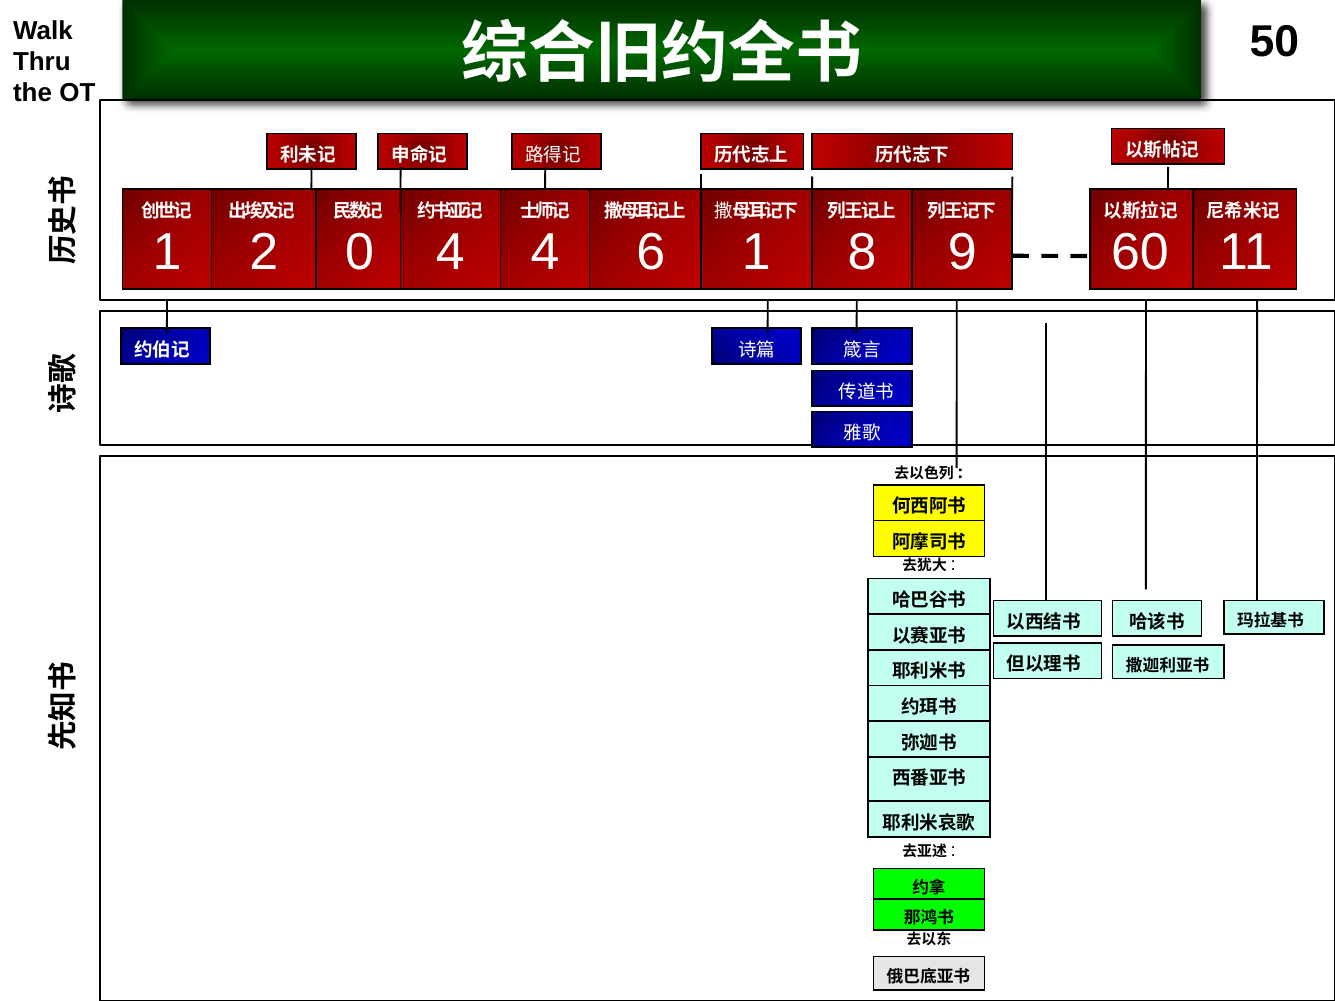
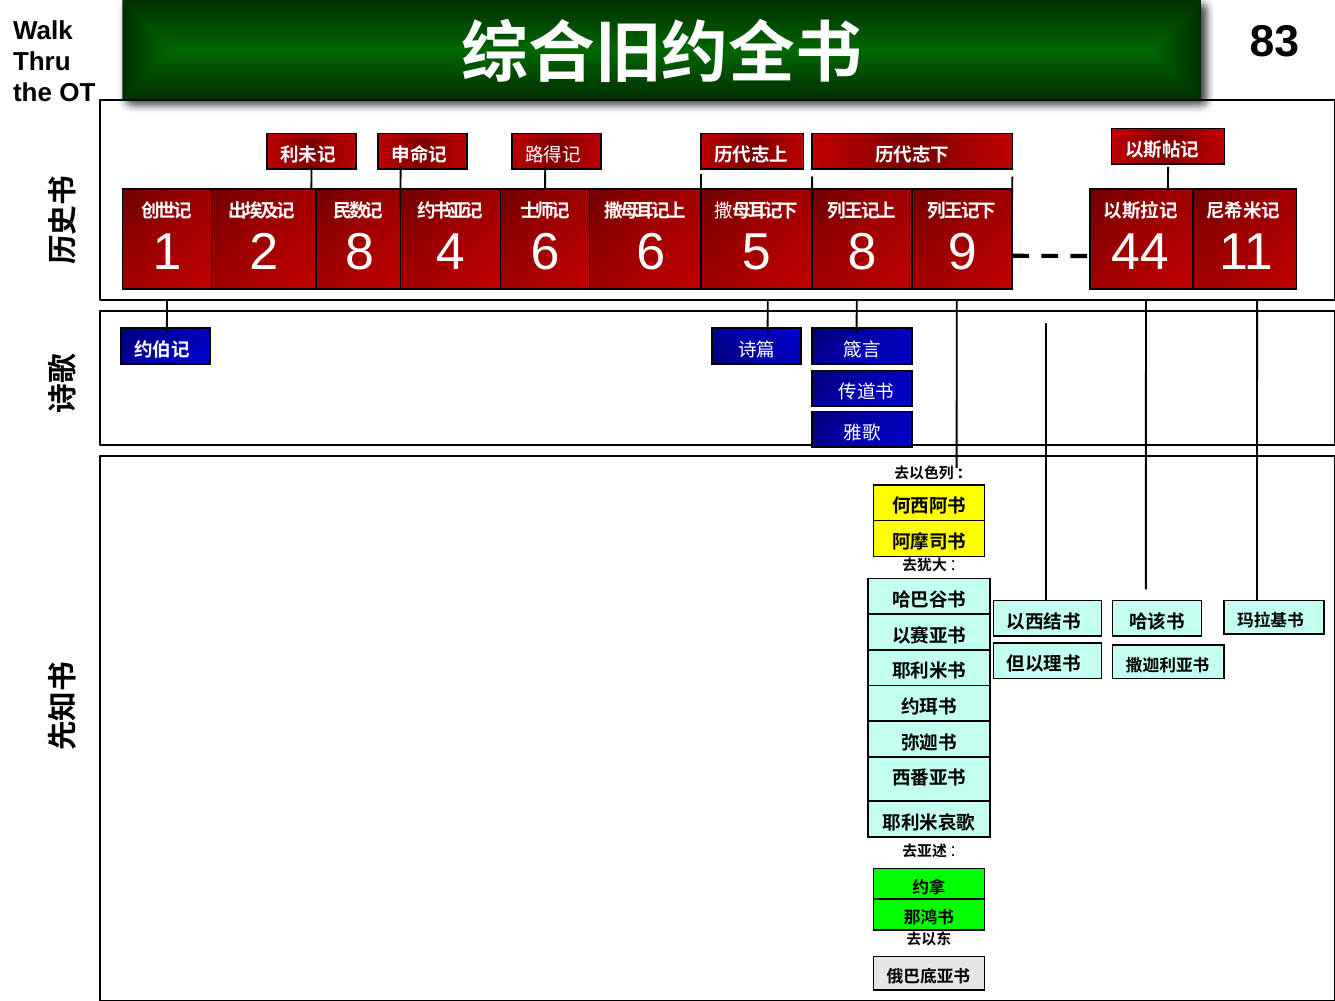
50: 50 -> 83
2 0: 0 -> 8
4 4: 4 -> 6
6 1: 1 -> 5
60: 60 -> 44
